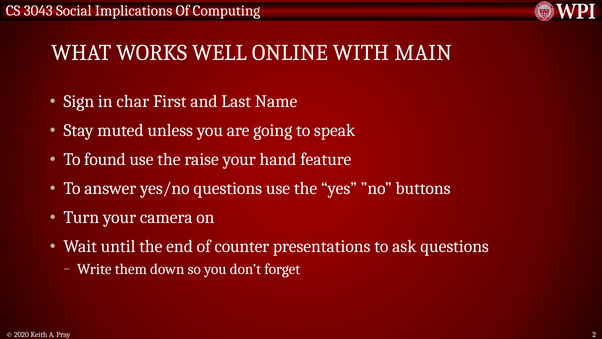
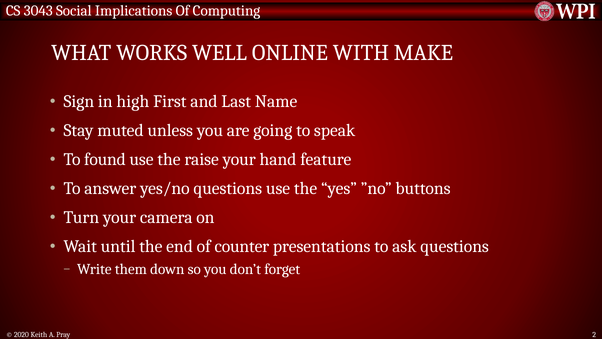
MAIN: MAIN -> MAKE
char: char -> high
